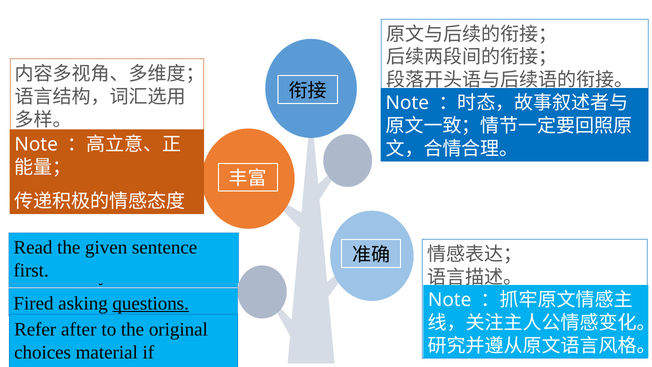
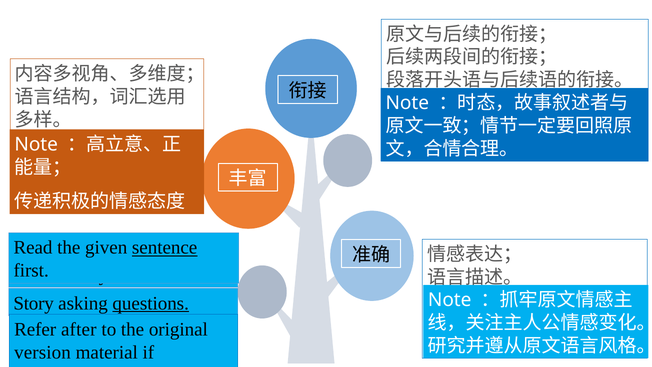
sentence underline: none -> present
Fired: Fired -> Story
choices: choices -> version
